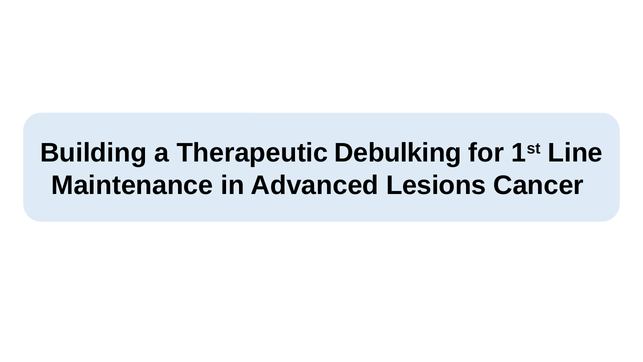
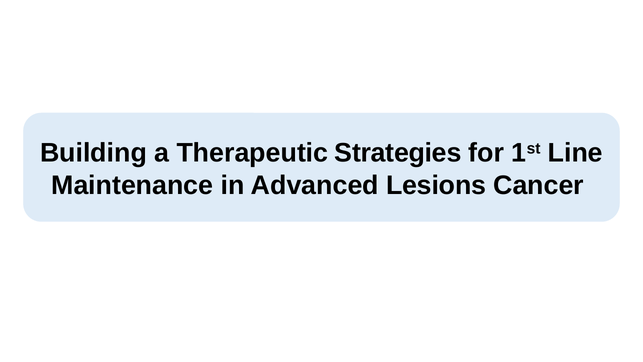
Debulking: Debulking -> Strategies
